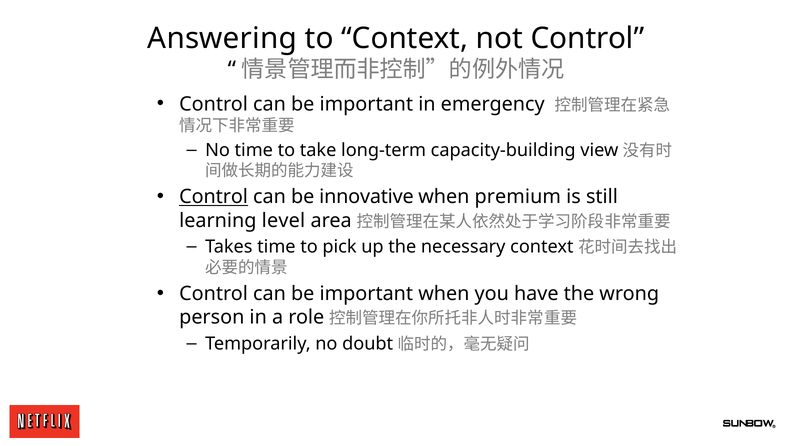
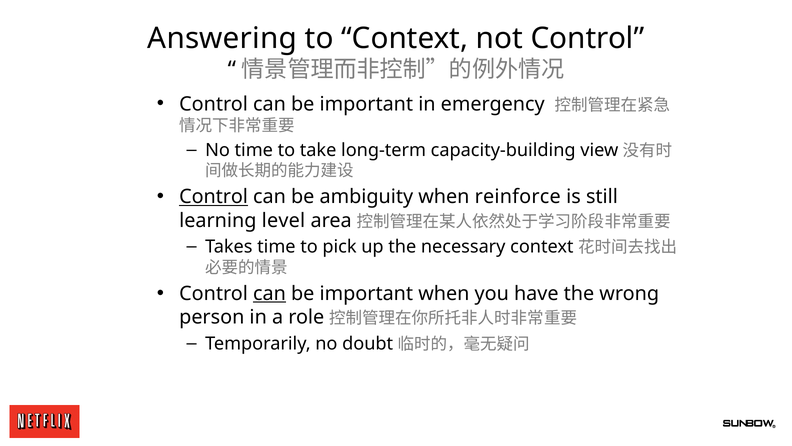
innovative: innovative -> ambiguity
premium: premium -> reinforce
can at (269, 293) underline: none -> present
